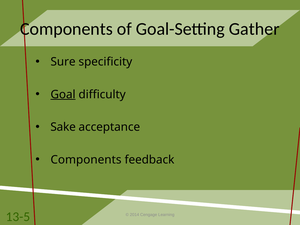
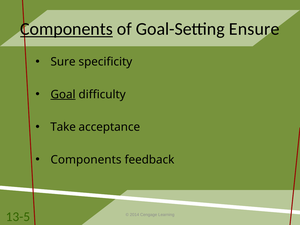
Components at (67, 29) underline: none -> present
Gather: Gather -> Ensure
Sake: Sake -> Take
